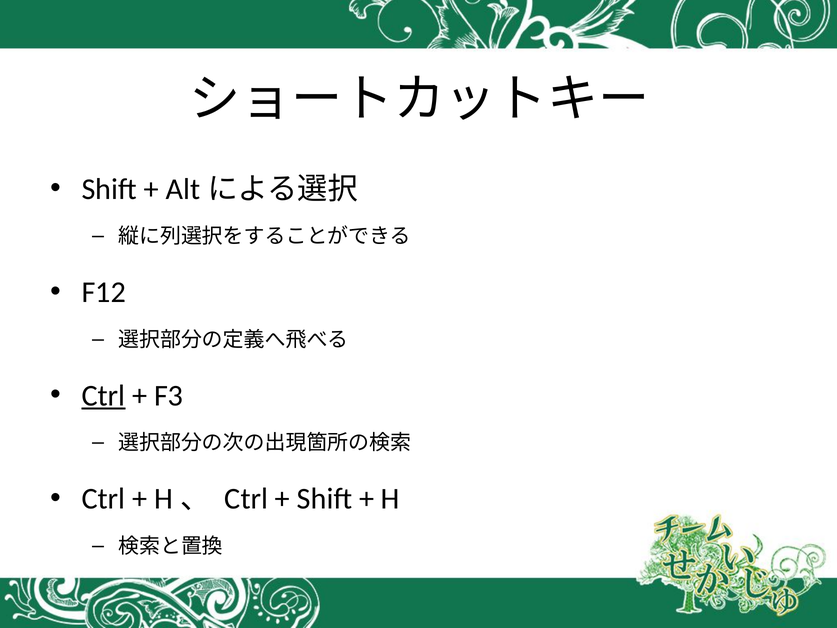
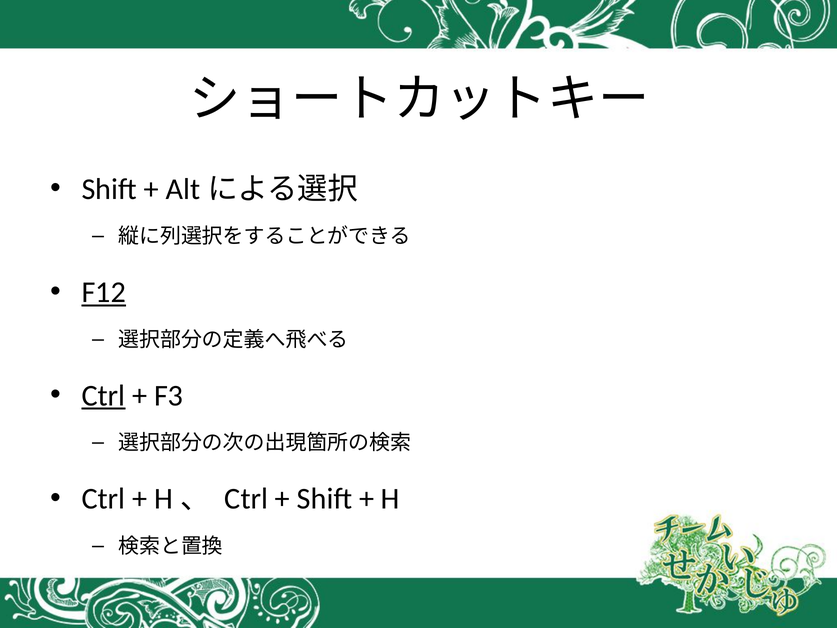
F12 underline: none -> present
